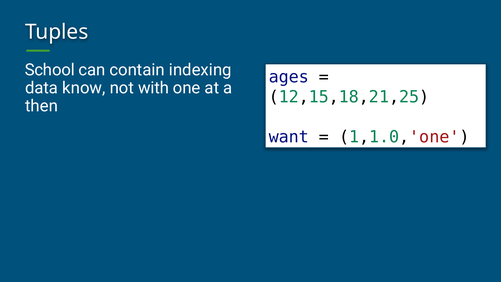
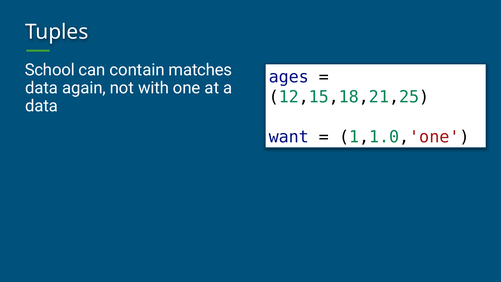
indexing: indexing -> matches
know: know -> again
then at (41, 106): then -> data
